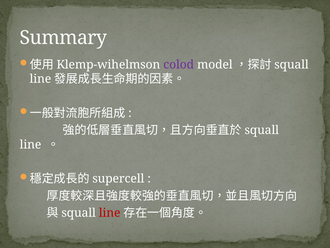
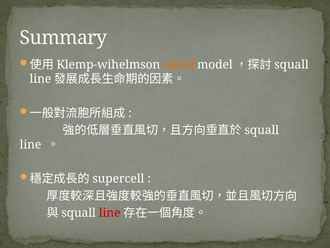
colod colour: purple -> orange
